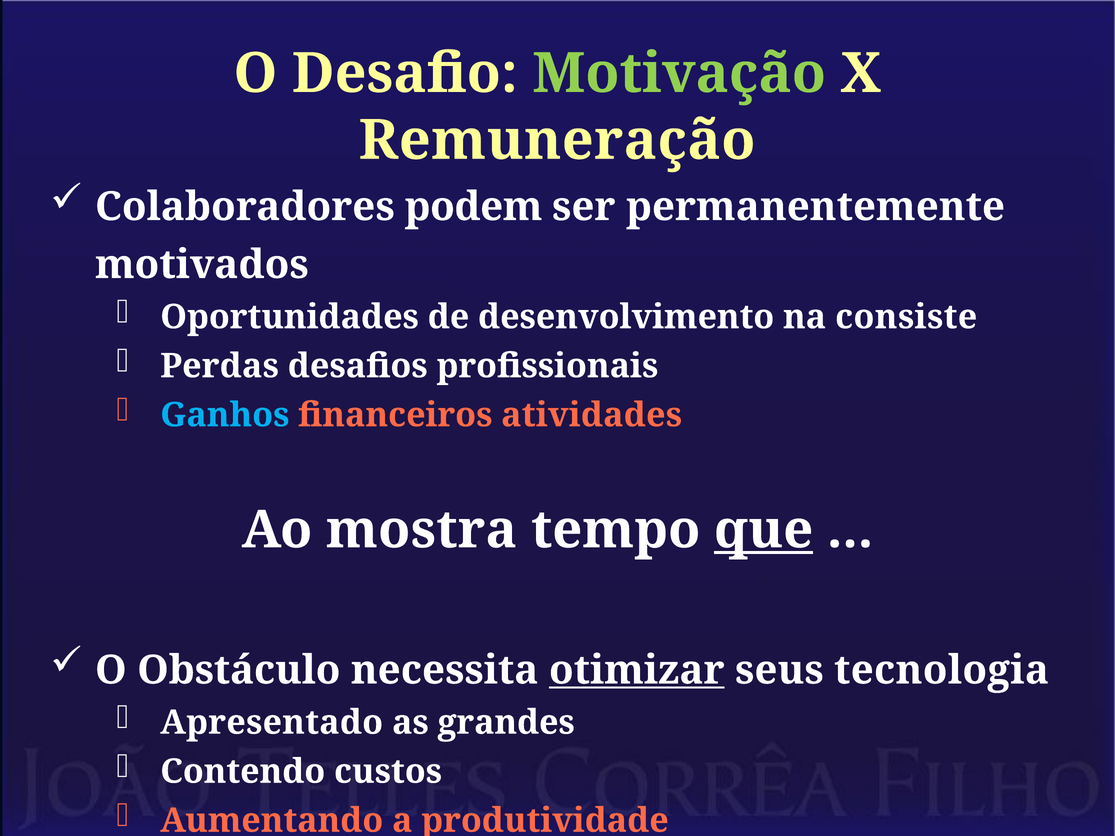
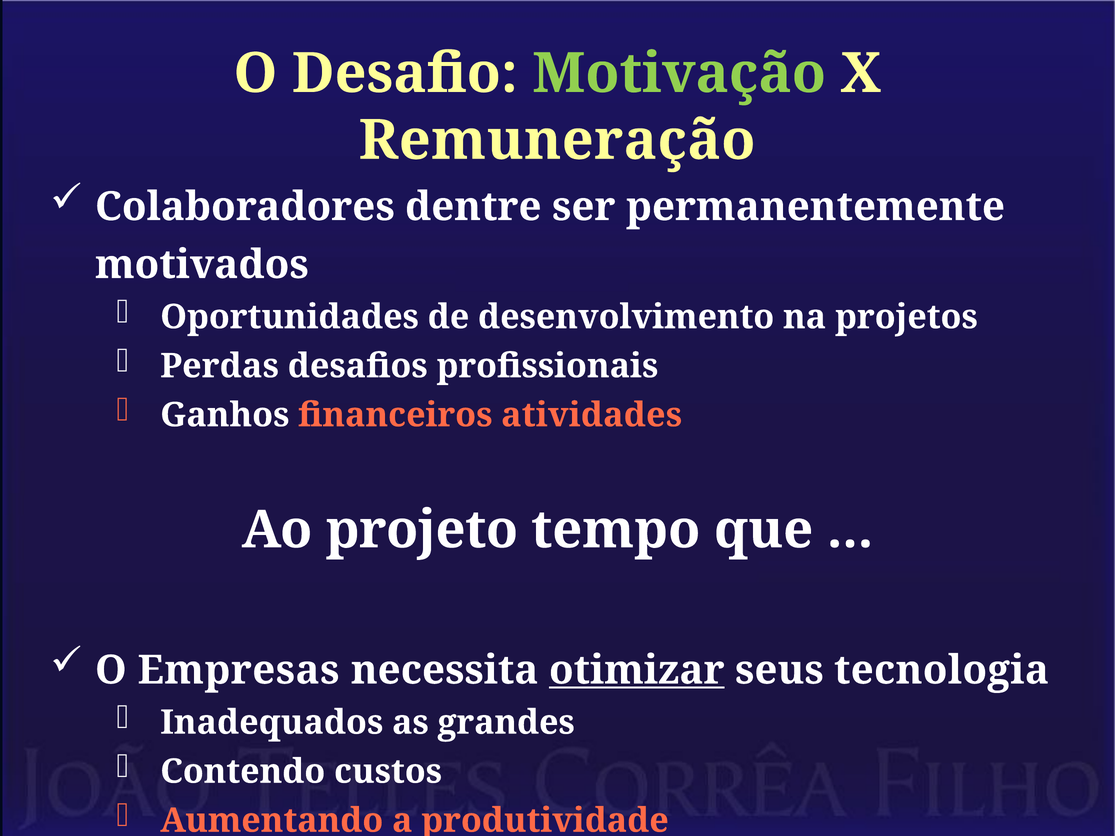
podem: podem -> dentre
consiste: consiste -> projetos
Ganhos colour: light blue -> white
mostra: mostra -> projeto
que underline: present -> none
Obstáculo: Obstáculo -> Empresas
Apresentado: Apresentado -> Inadequados
